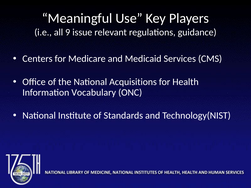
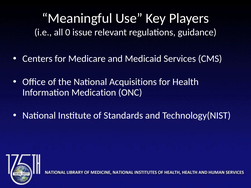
9: 9 -> 0
Vocabulary: Vocabulary -> Medication
